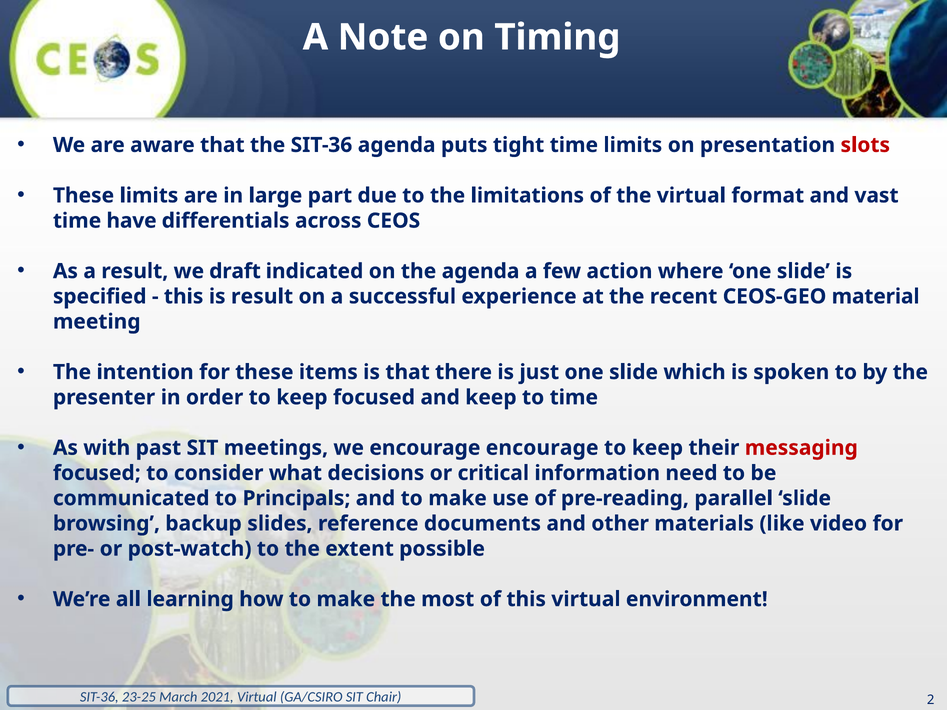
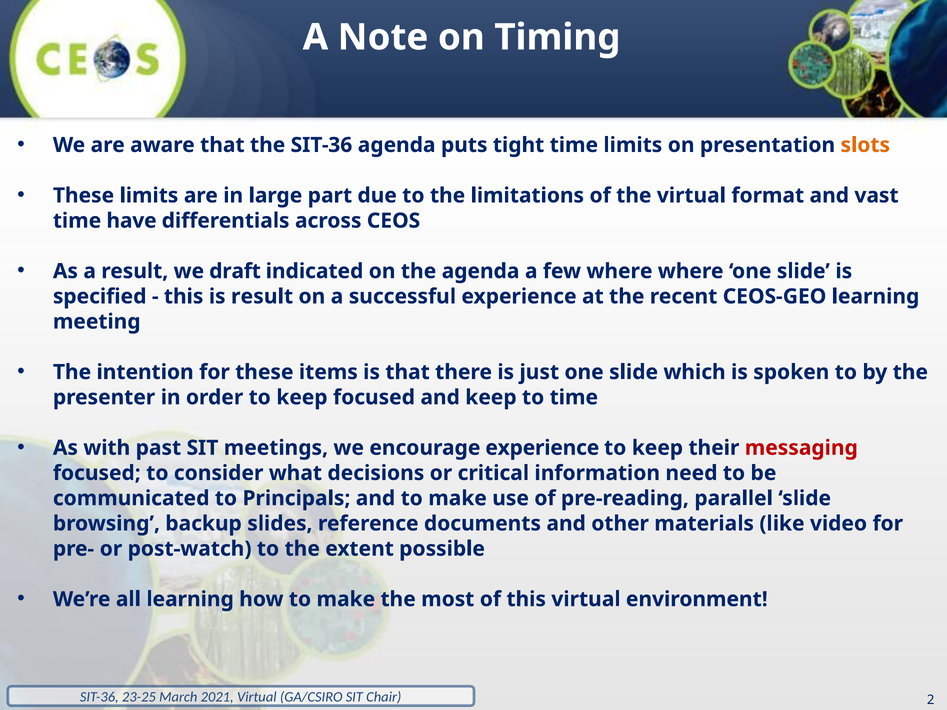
slots colour: red -> orange
few action: action -> where
CEOS-GEO material: material -> learning
encourage encourage: encourage -> experience
